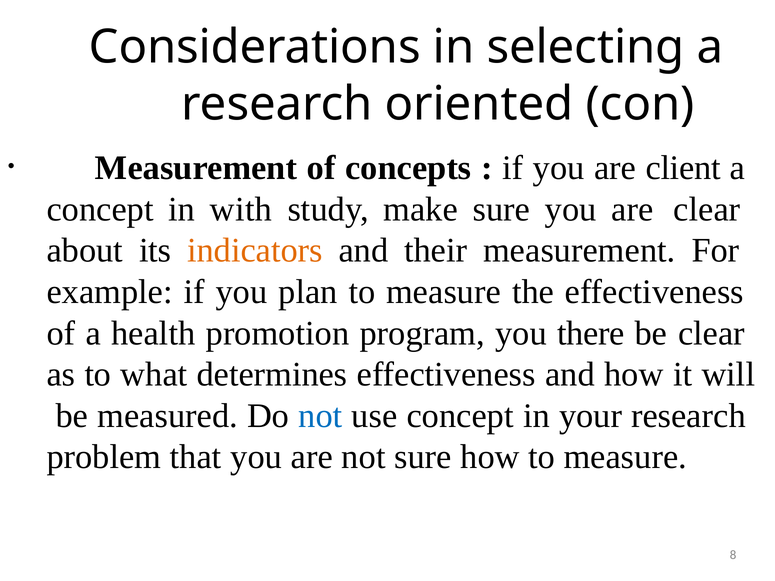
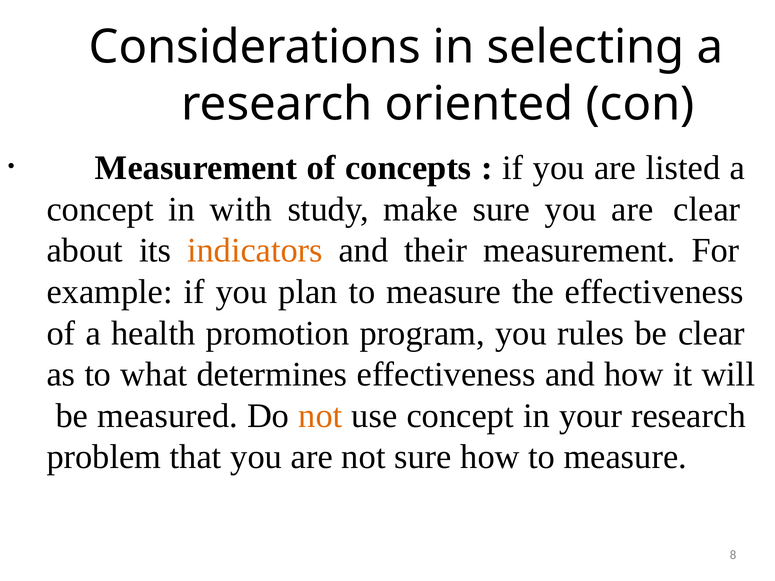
client: client -> listed
there: there -> rules
not at (320, 416) colour: blue -> orange
